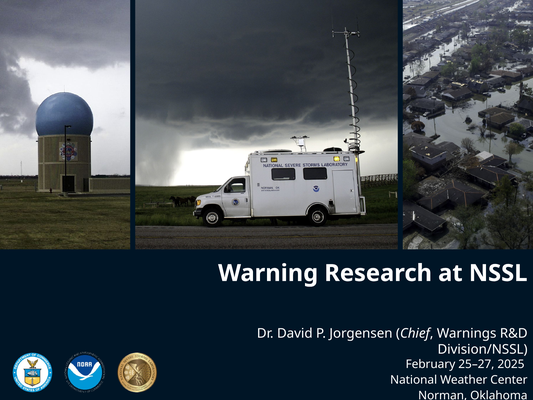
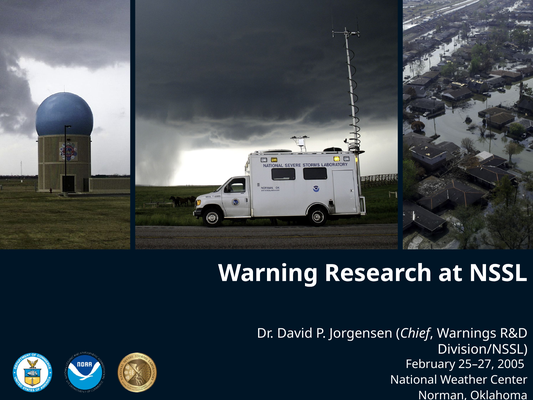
2025: 2025 -> 2005
